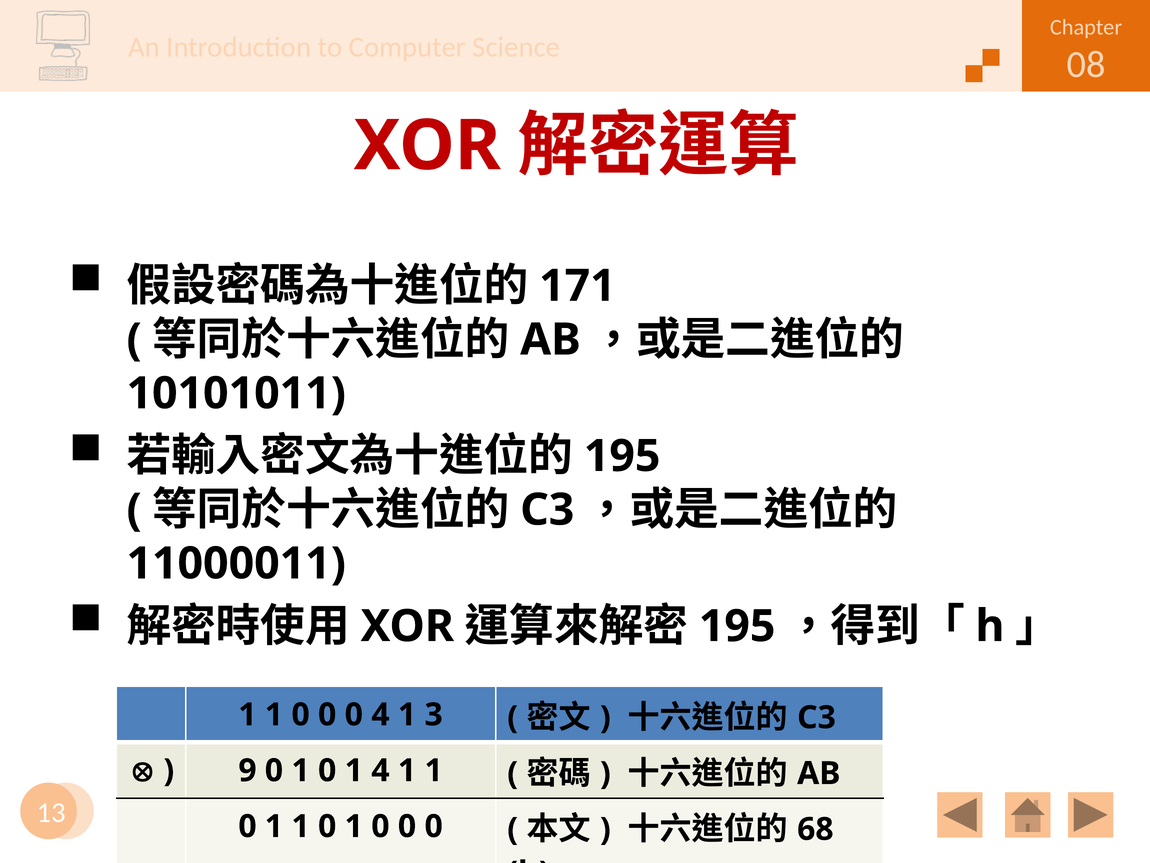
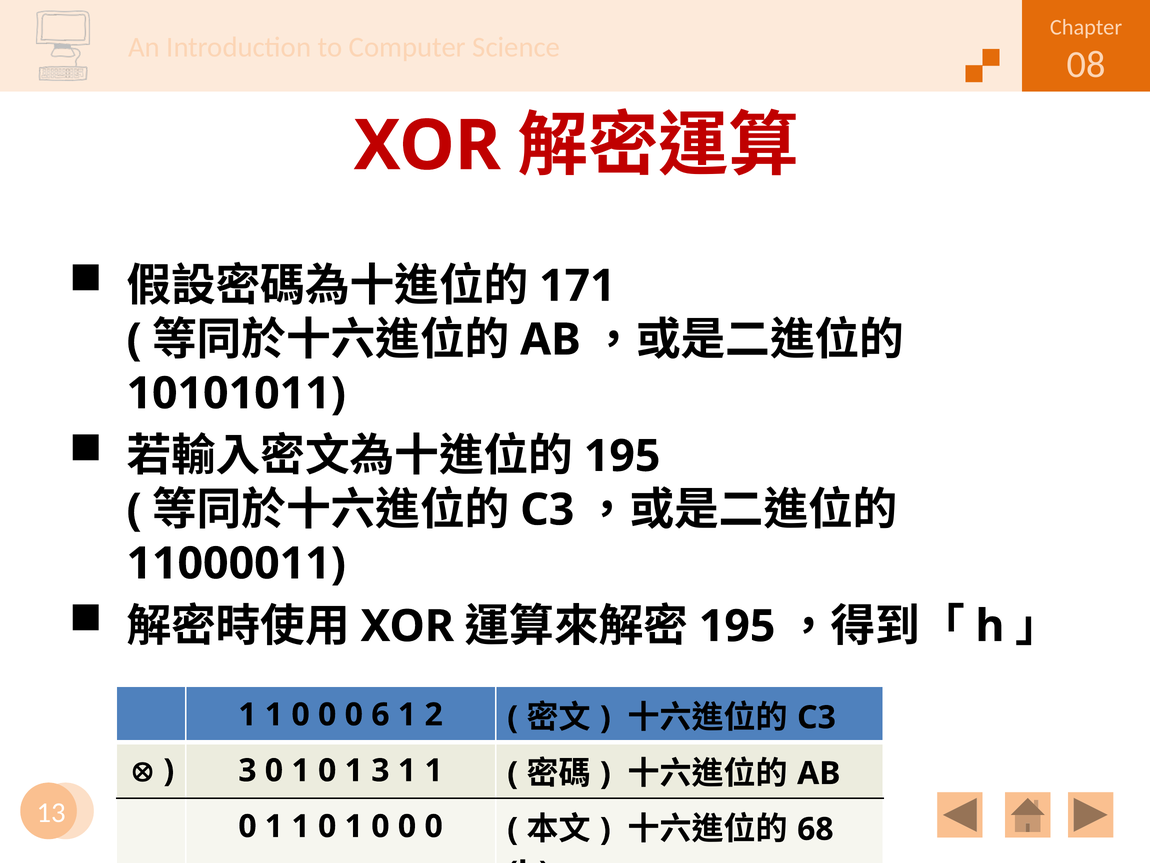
0 4: 4 -> 6
3: 3 -> 2
9 at (247, 770): 9 -> 3
1 4: 4 -> 3
